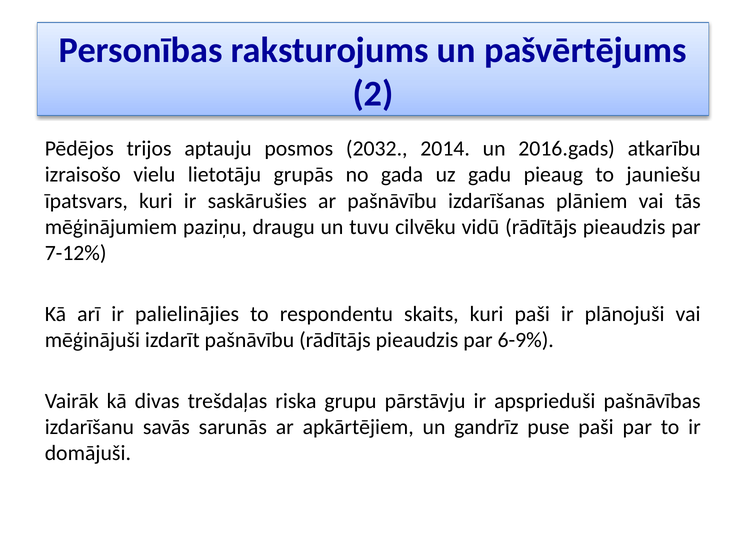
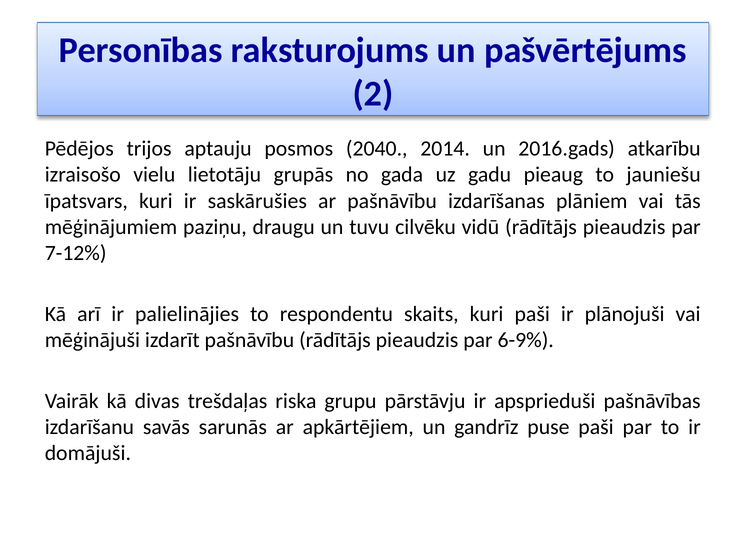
2032: 2032 -> 2040
